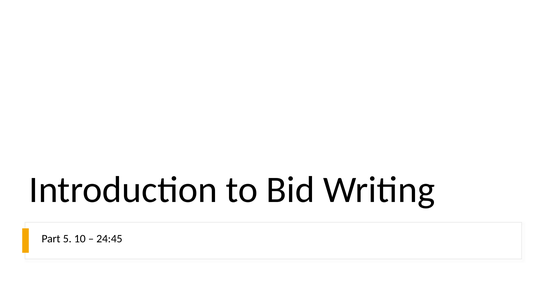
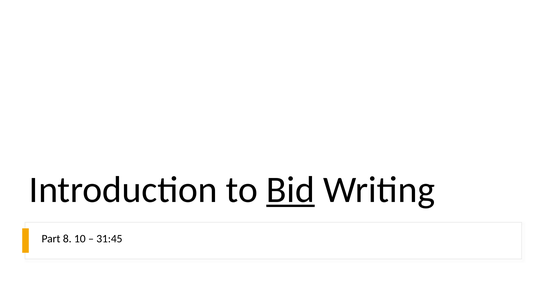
Bid underline: none -> present
5: 5 -> 8
24:45: 24:45 -> 31:45
